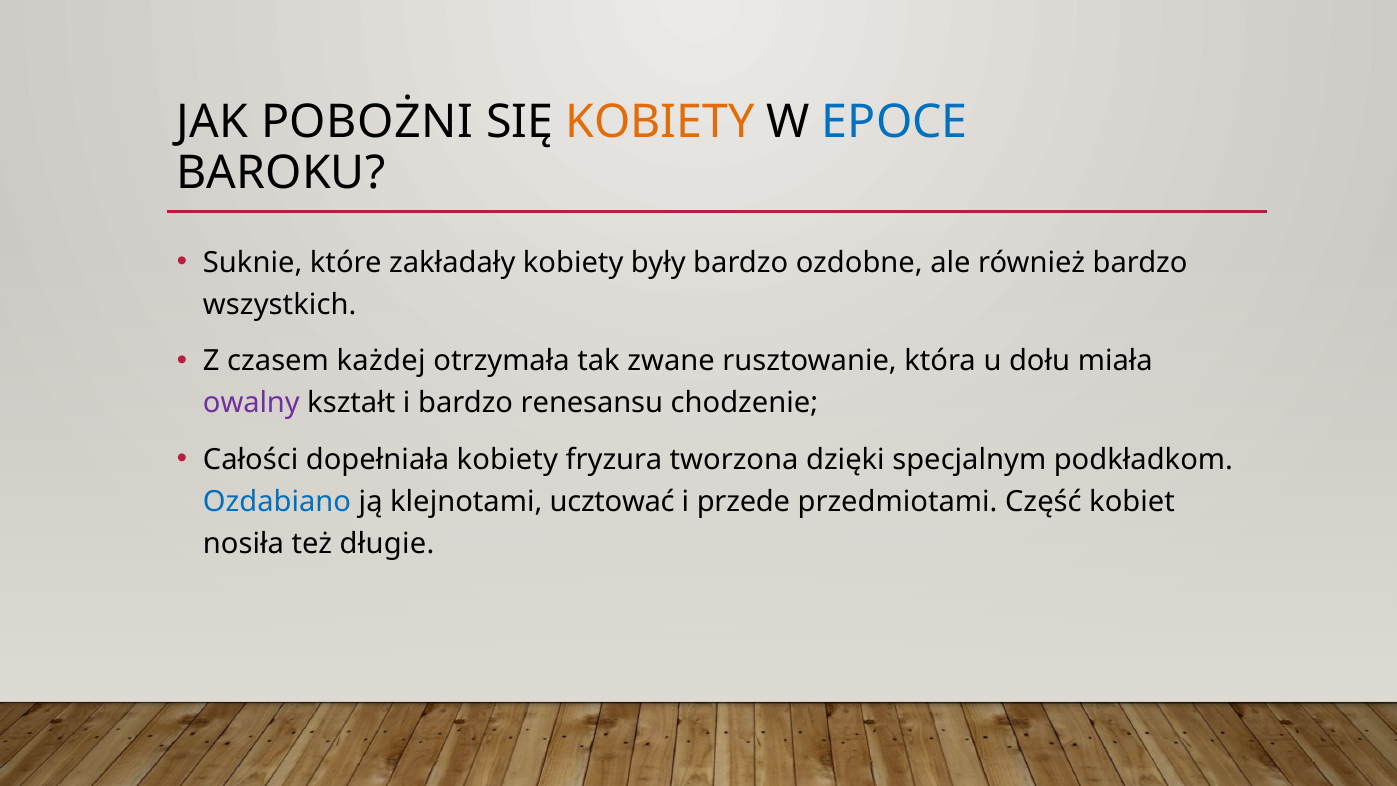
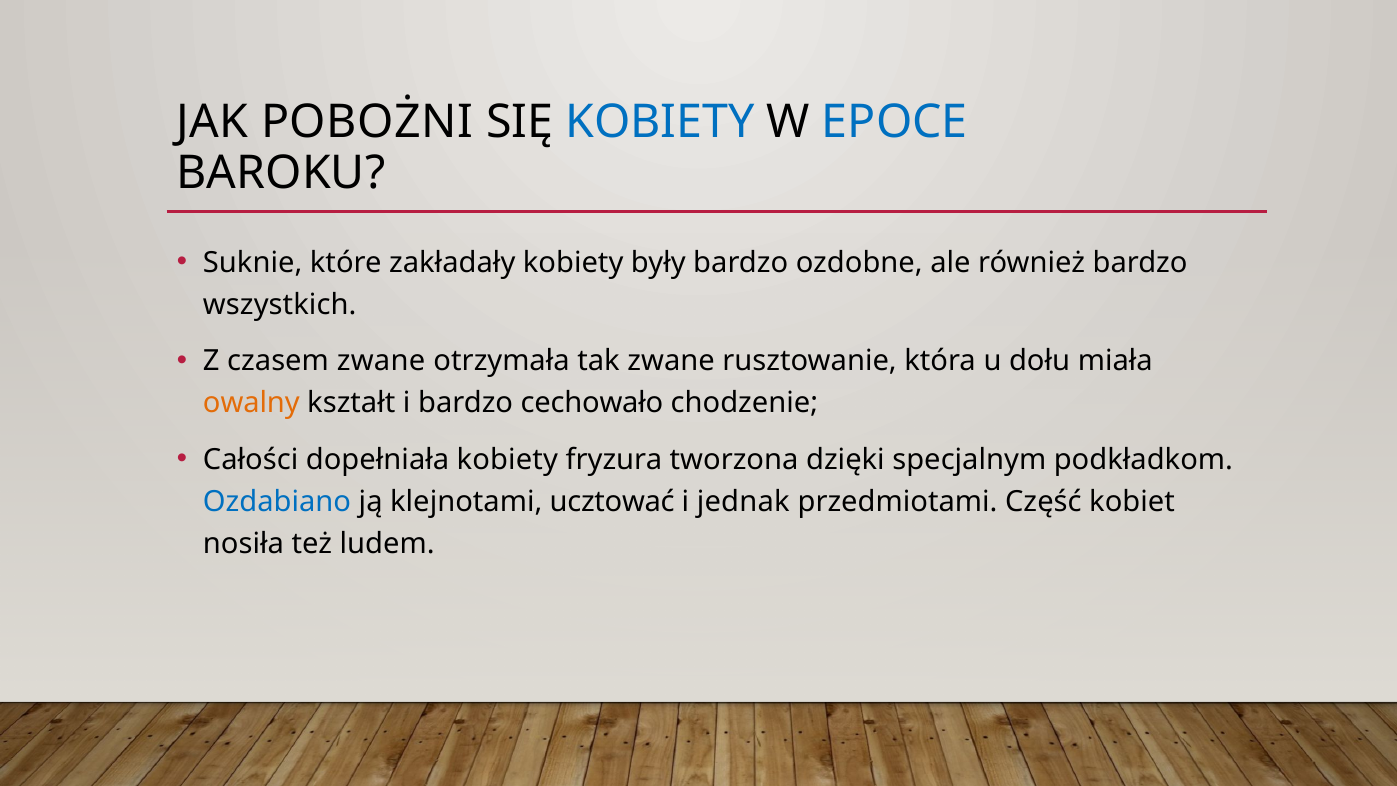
KOBIETY at (660, 122) colour: orange -> blue
czasem każdej: każdej -> zwane
owalny colour: purple -> orange
renesansu: renesansu -> cechowało
przede: przede -> jednak
długie: długie -> ludem
